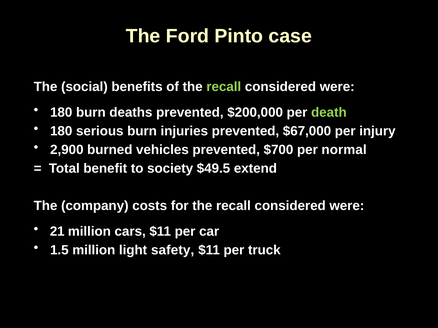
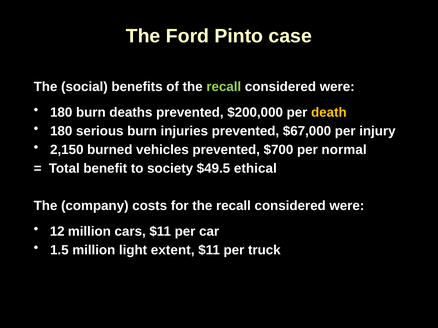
death colour: light green -> yellow
2,900: 2,900 -> 2,150
extend: extend -> ethical
21: 21 -> 12
safety: safety -> extent
